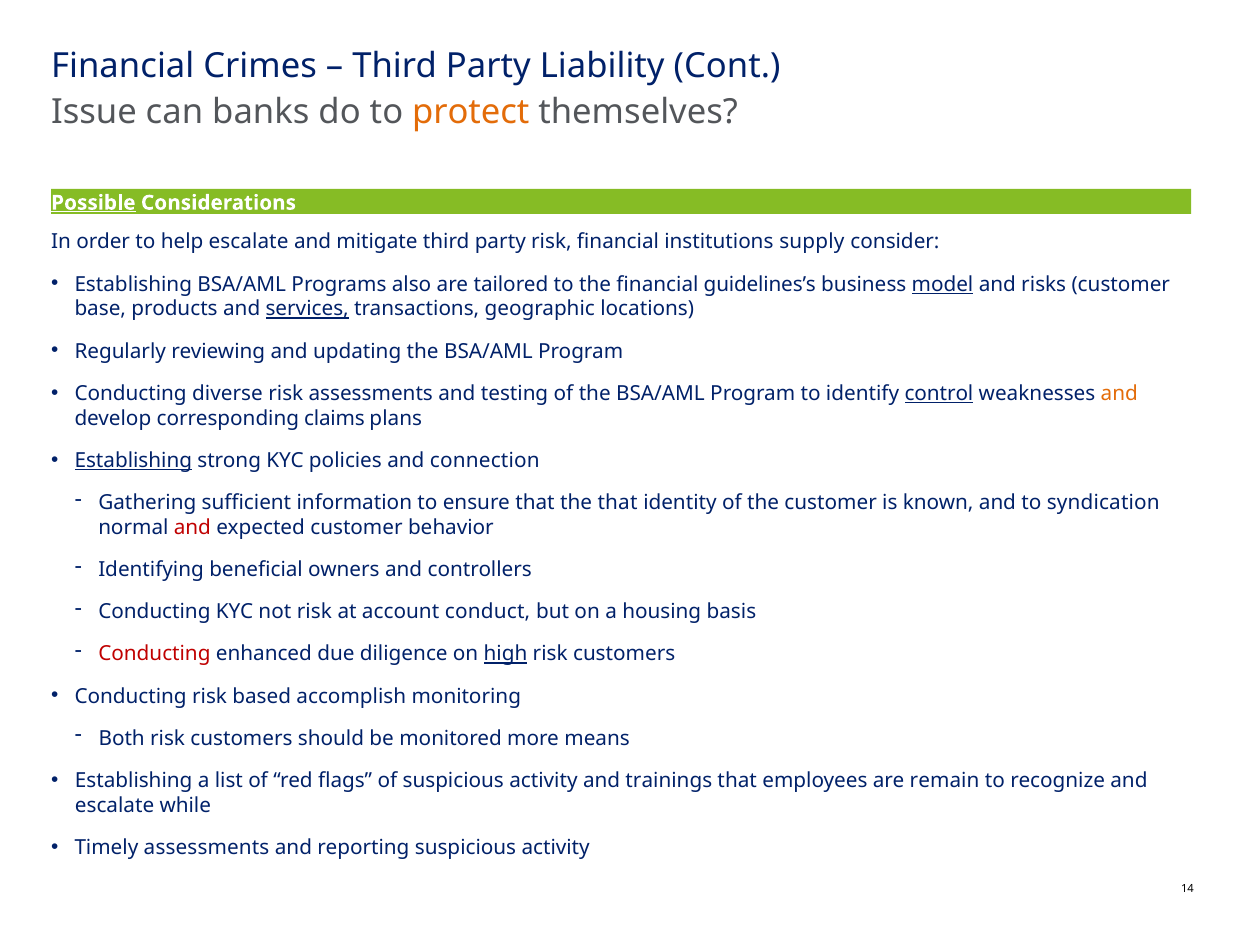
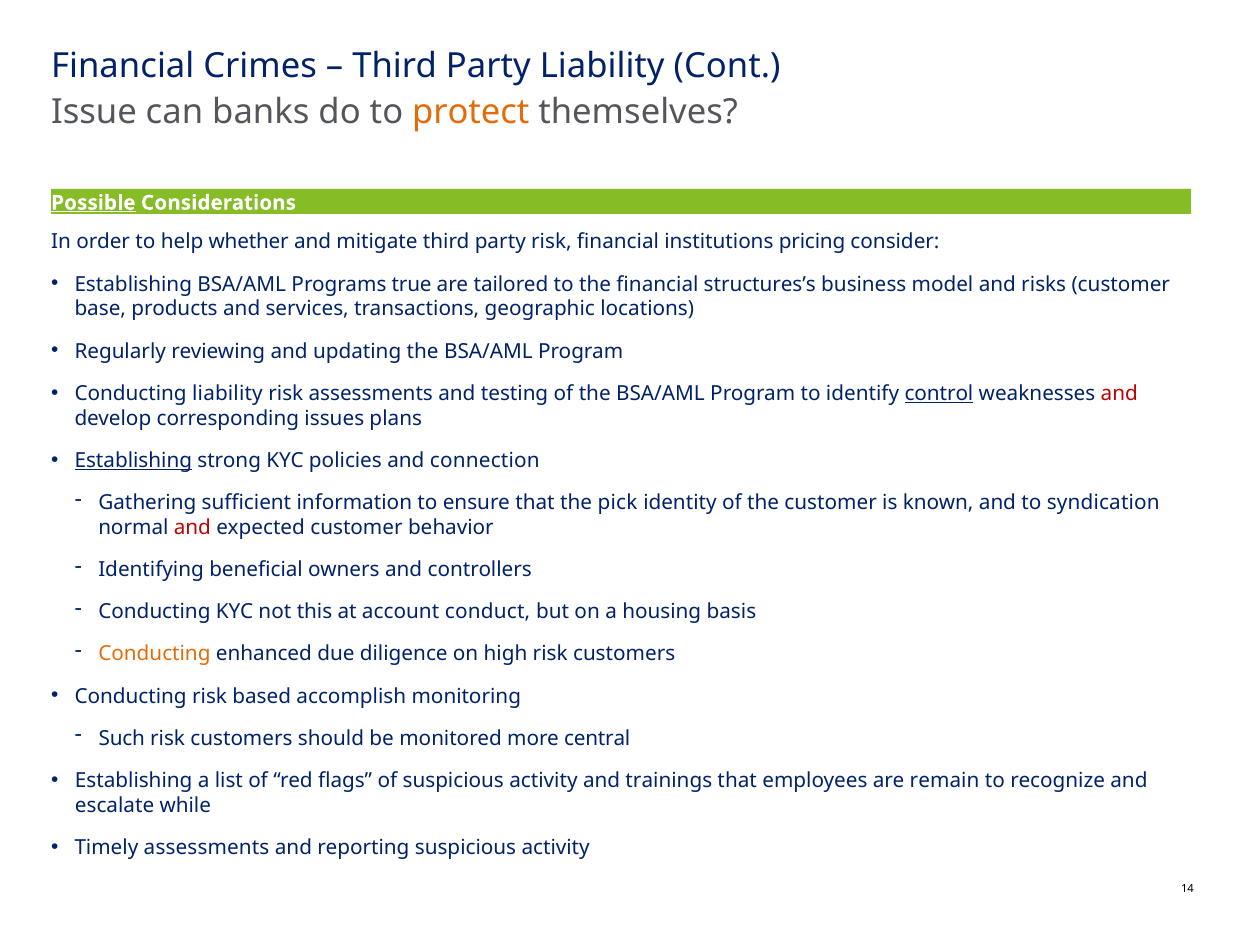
help escalate: escalate -> whether
supply: supply -> pricing
also: also -> true
guidelines’s: guidelines’s -> structures’s
model underline: present -> none
services underline: present -> none
Conducting diverse: diverse -> liability
and at (1119, 394) colour: orange -> red
claims: claims -> issues
the that: that -> pick
not risk: risk -> this
Conducting at (154, 655) colour: red -> orange
high underline: present -> none
Both: Both -> Such
means: means -> central
